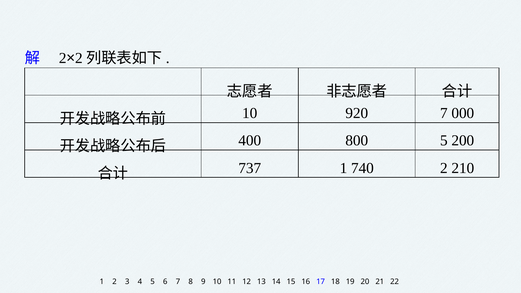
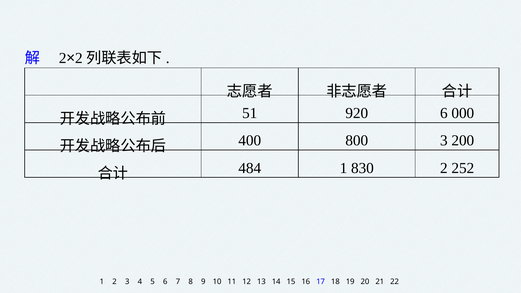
10 at (250, 113): 10 -> 51
920 7: 7 -> 6
800 5: 5 -> 3
737: 737 -> 484
740: 740 -> 830
210: 210 -> 252
